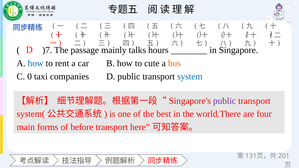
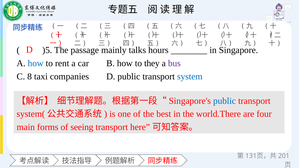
)7: )7 -> )5
cute: cute -> they
bus colour: orange -> purple
0: 0 -> 8
public at (225, 101) colour: purple -> blue
before: before -> seeing
